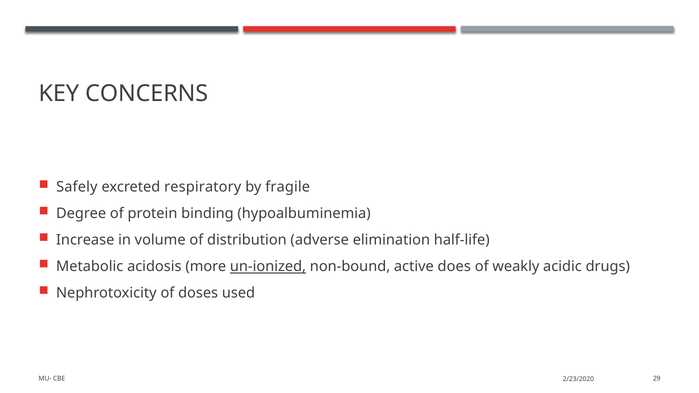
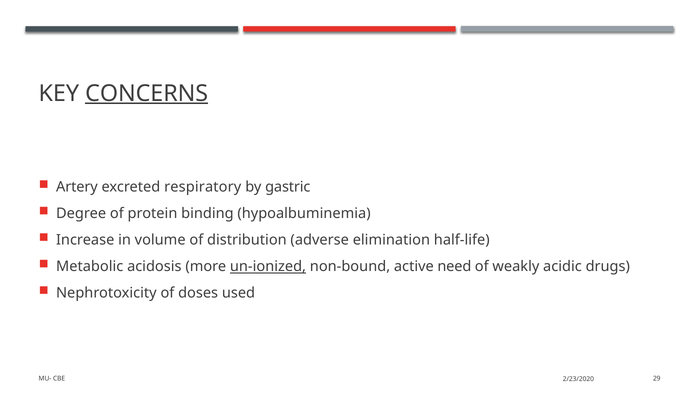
CONCERNS underline: none -> present
Safely: Safely -> Artery
fragile: fragile -> gastric
does: does -> need
